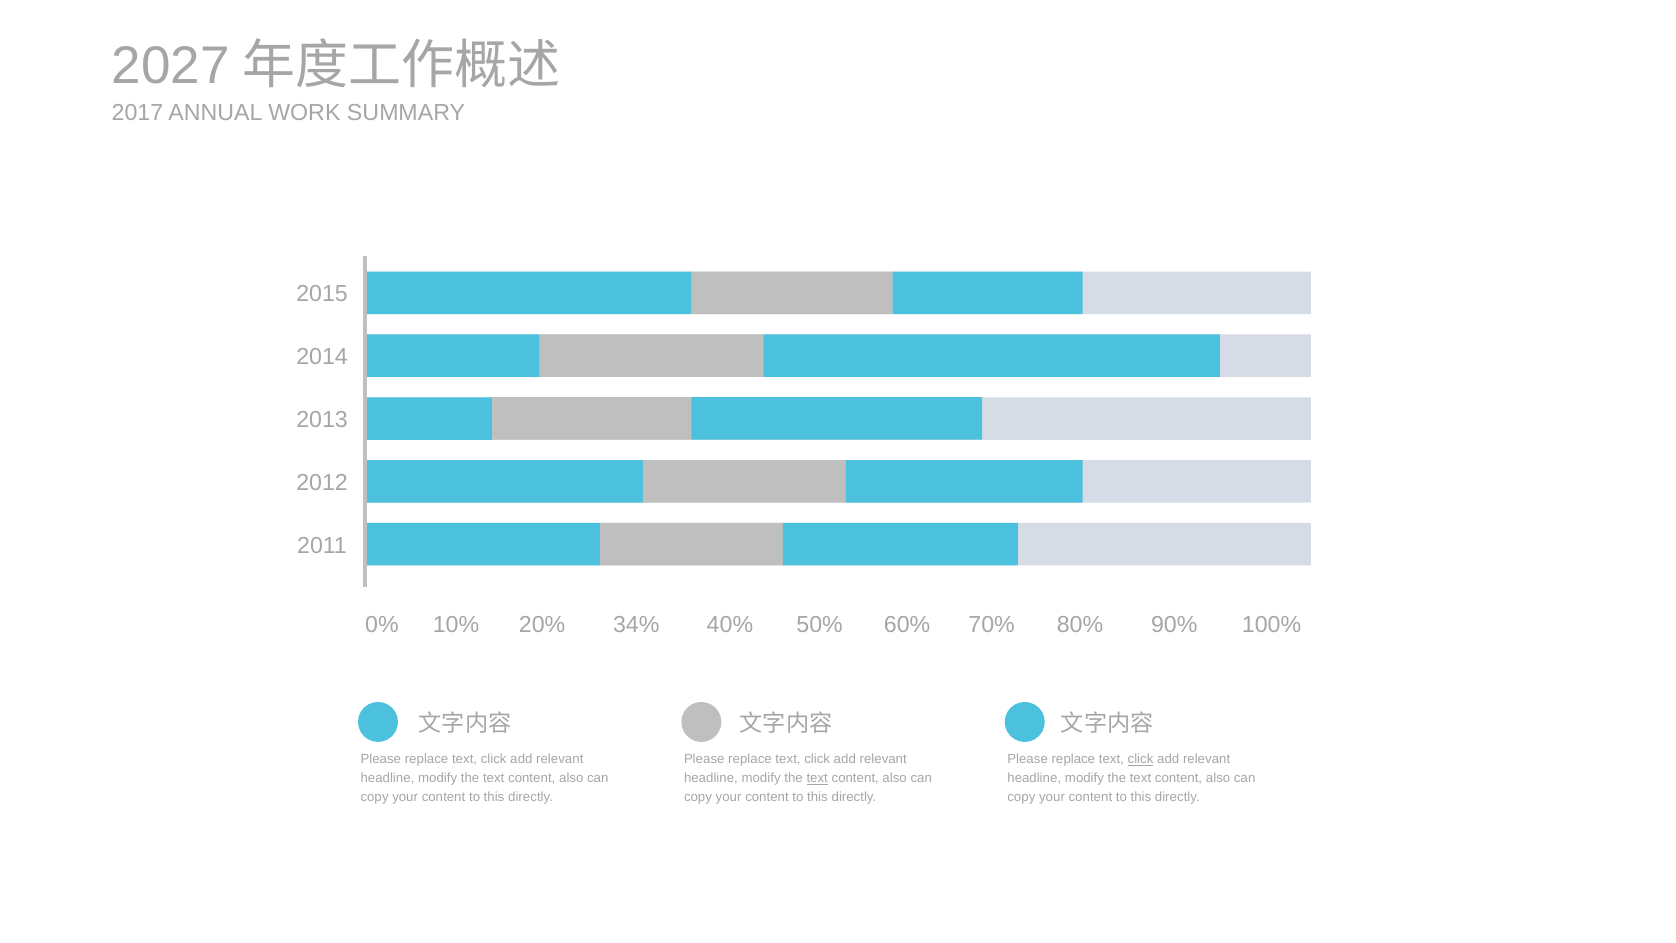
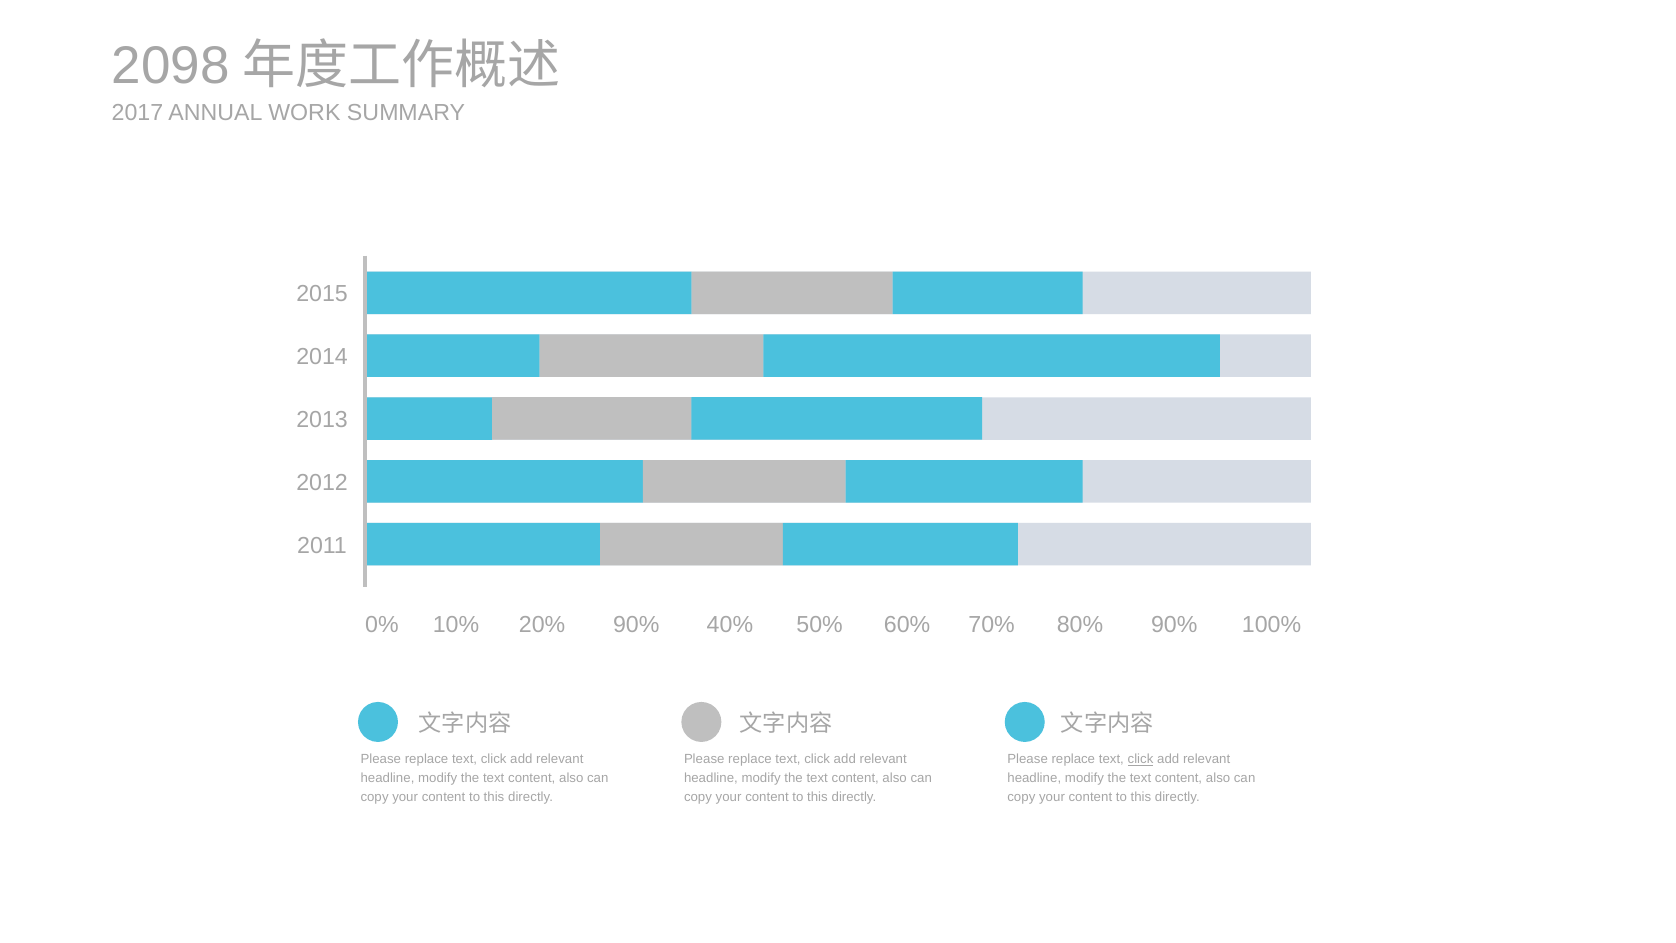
2027: 2027 -> 2098
34% at (636, 625): 34% -> 90%
text at (817, 778) underline: present -> none
